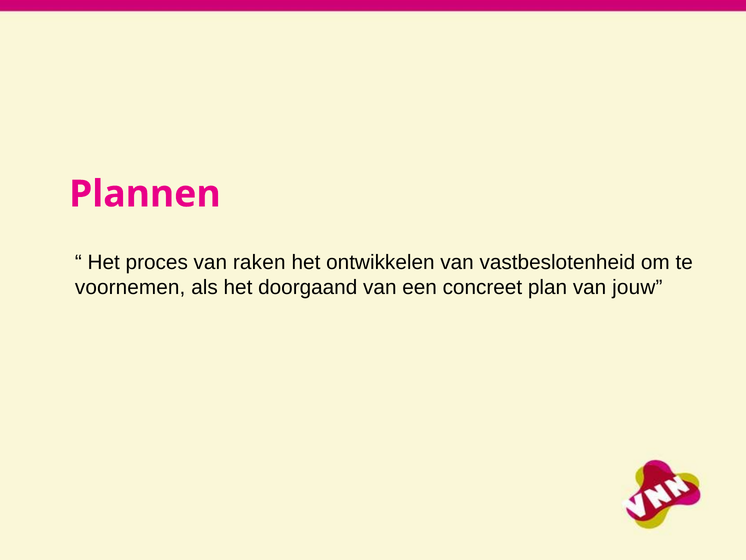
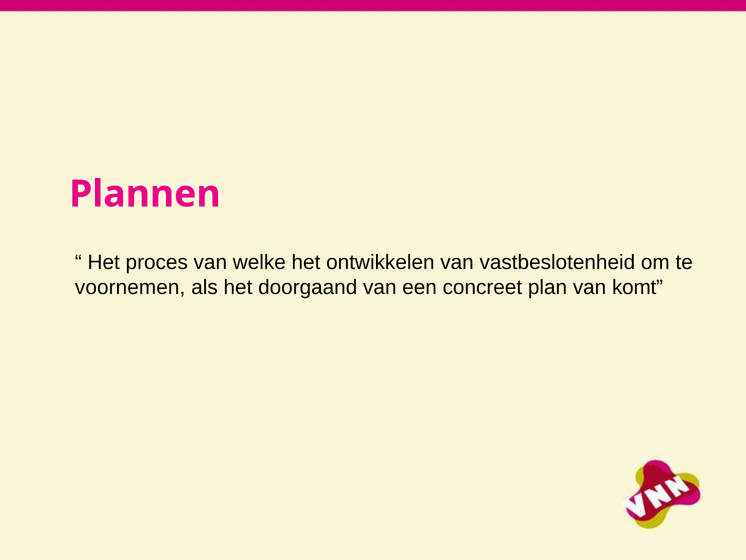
raken: raken -> welke
jouw: jouw -> komt
